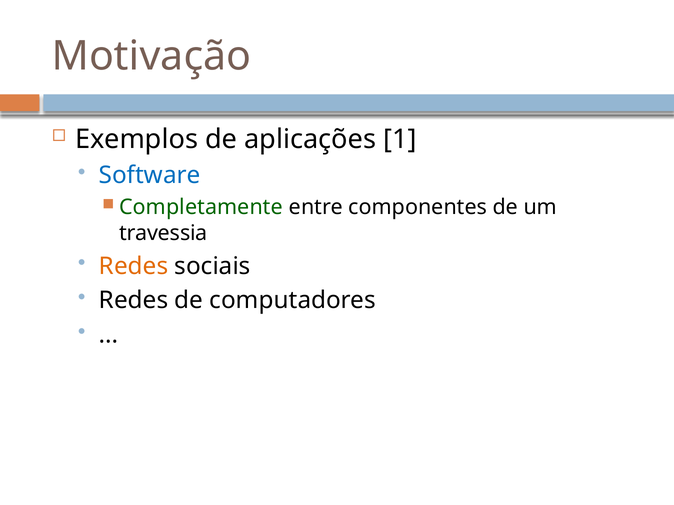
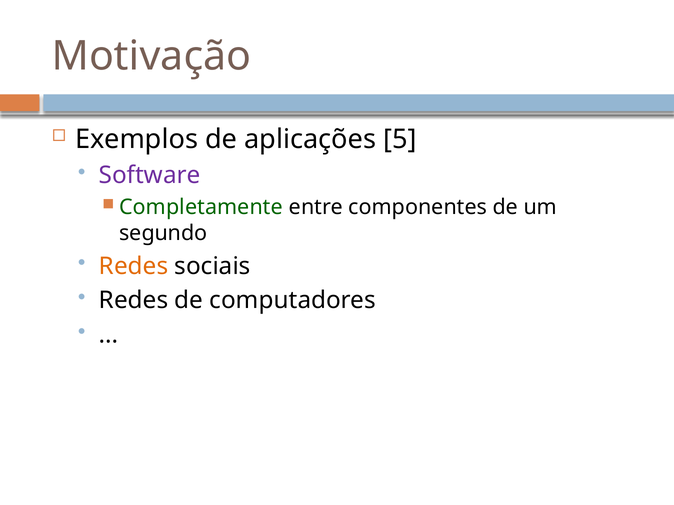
1: 1 -> 5
Software colour: blue -> purple
travessia: travessia -> segundo
